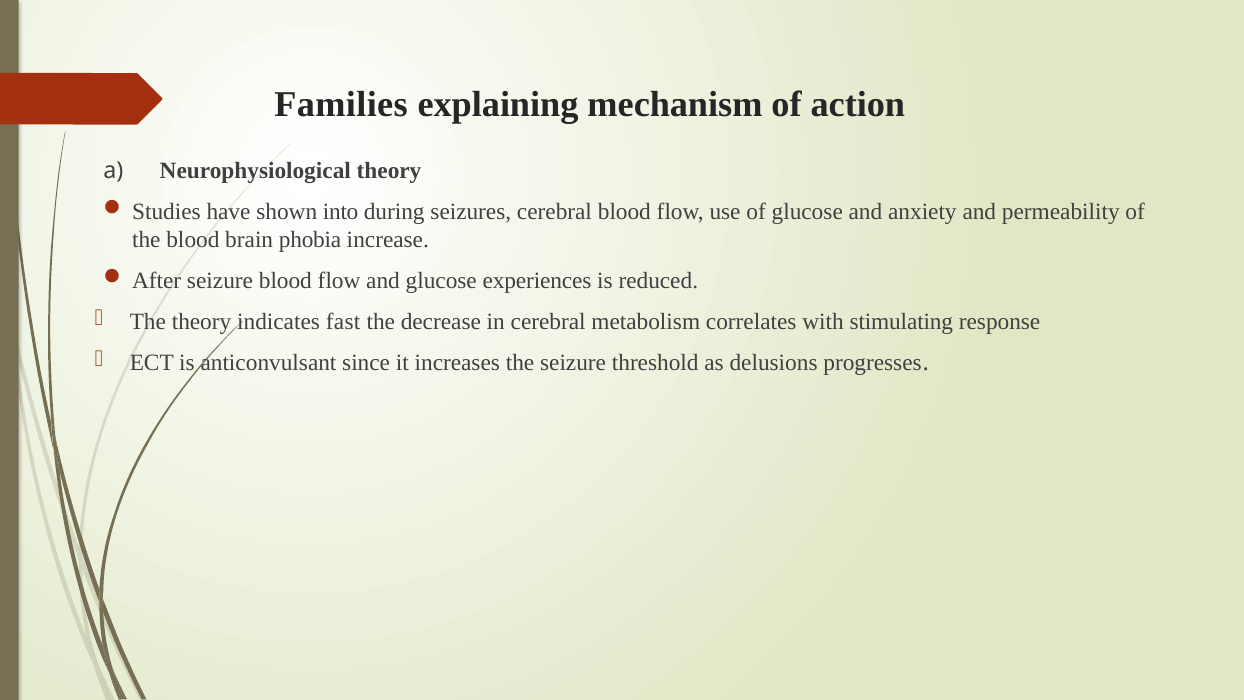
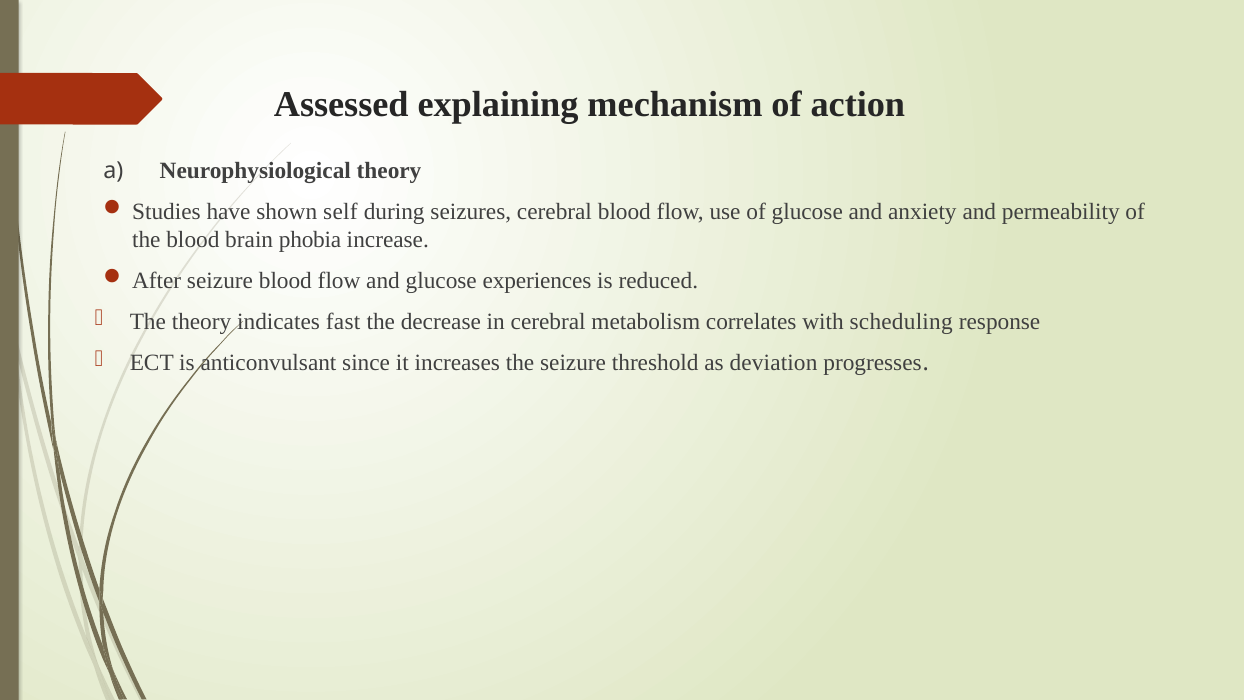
Families: Families -> Assessed
into: into -> self
stimulating: stimulating -> scheduling
delusions: delusions -> deviation
